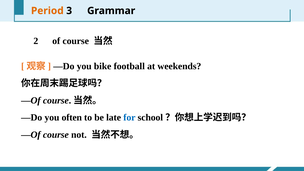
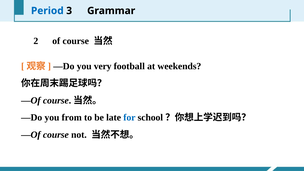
Period colour: orange -> blue
bike: bike -> very
often: often -> from
